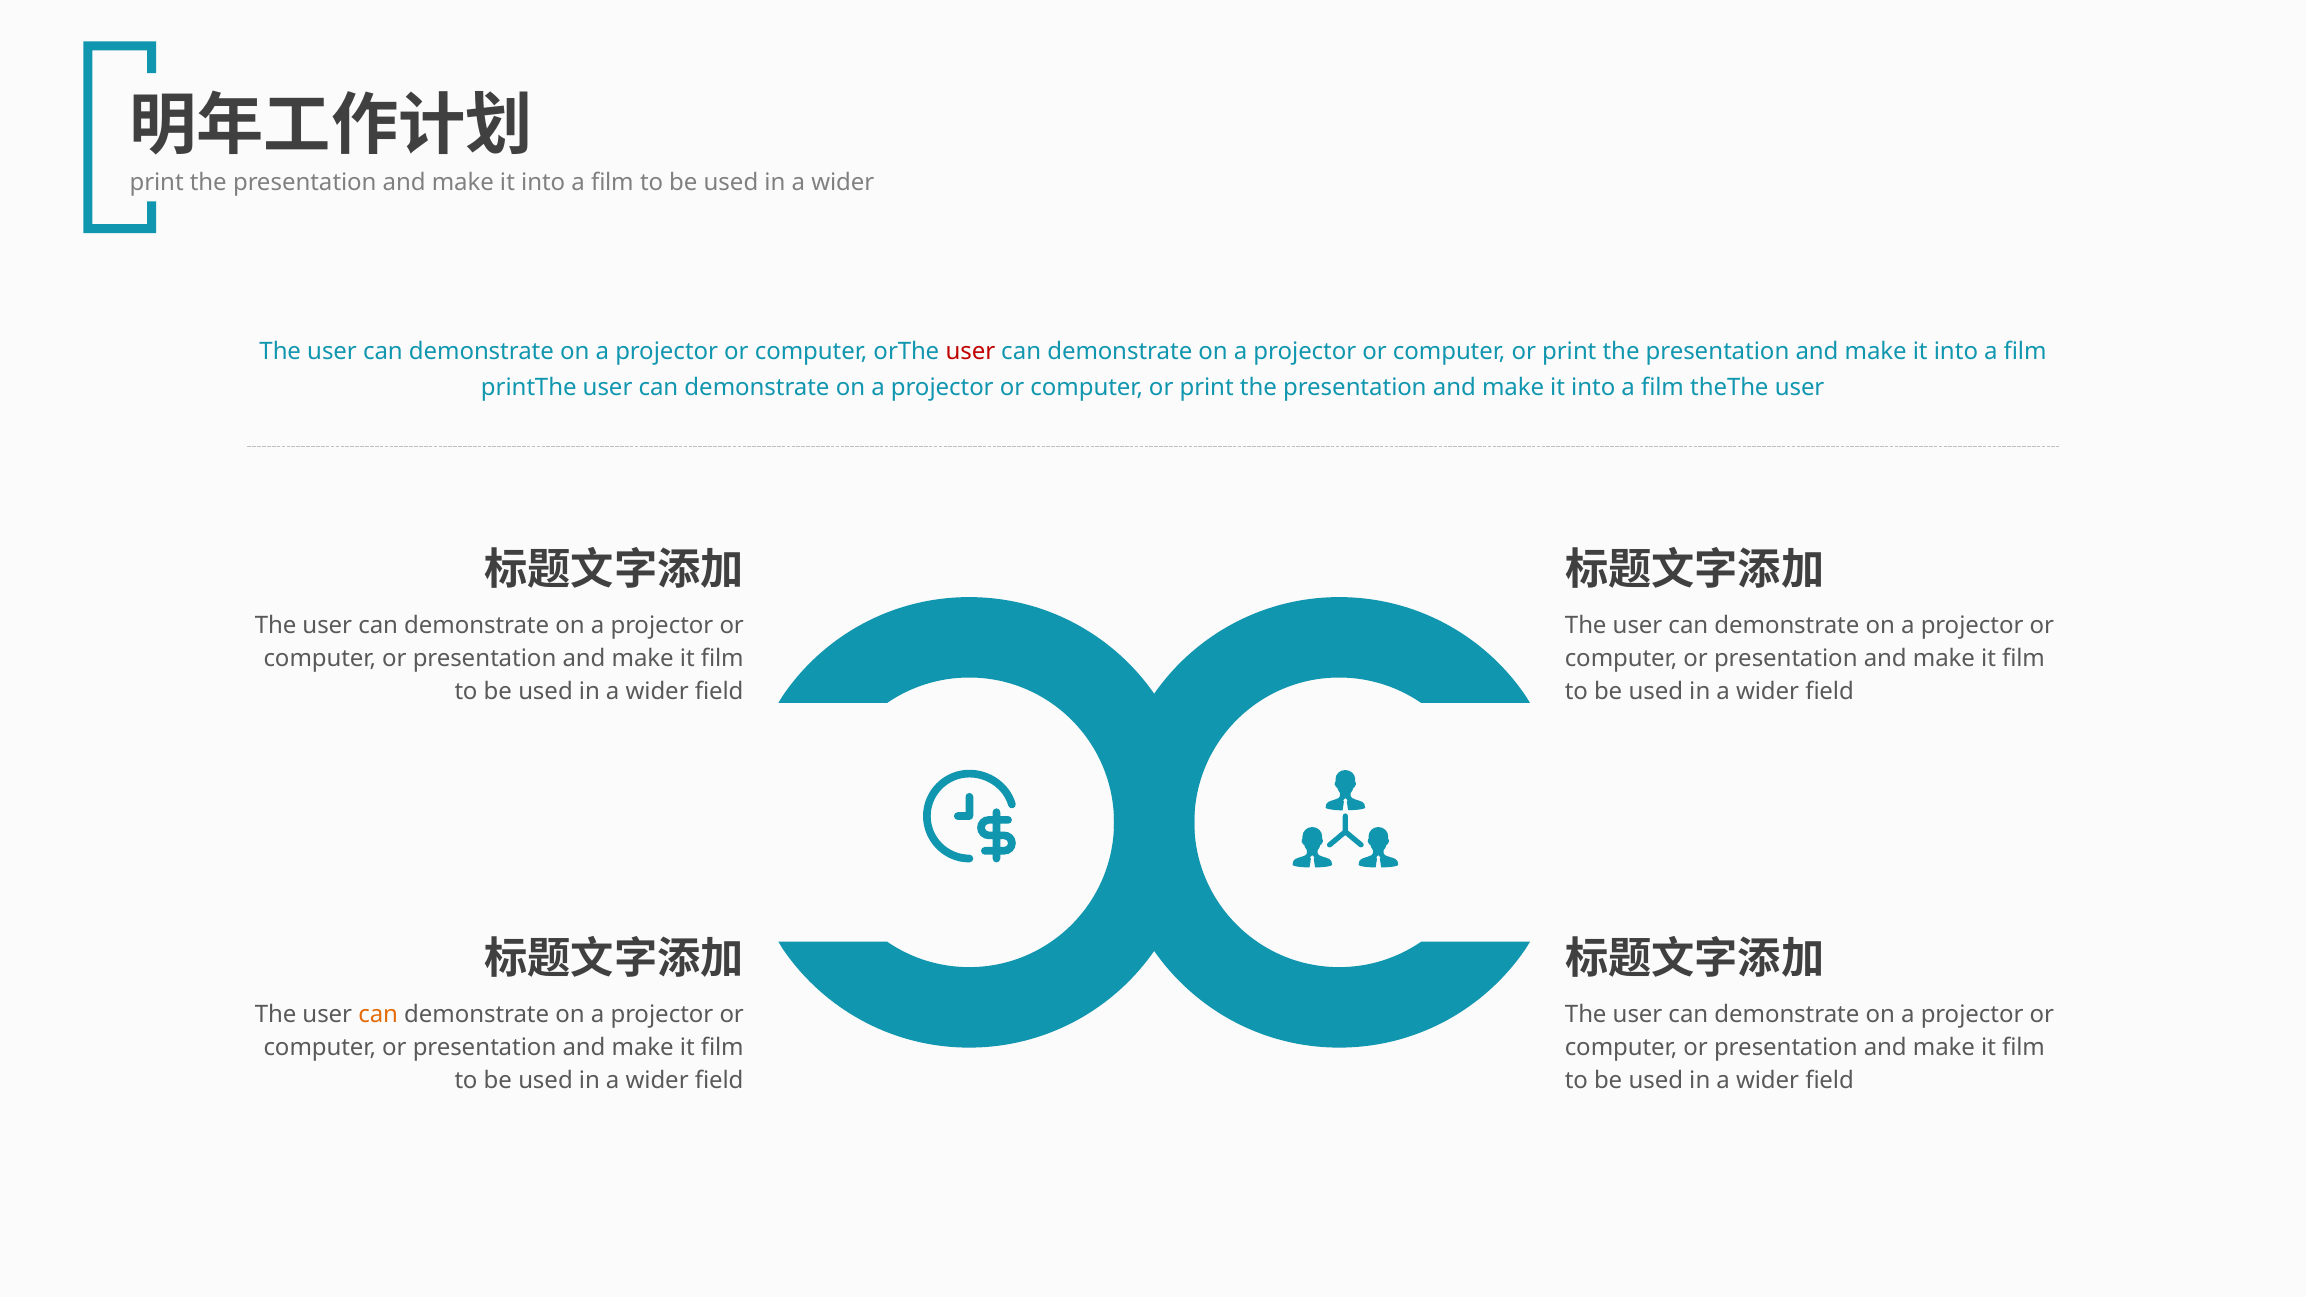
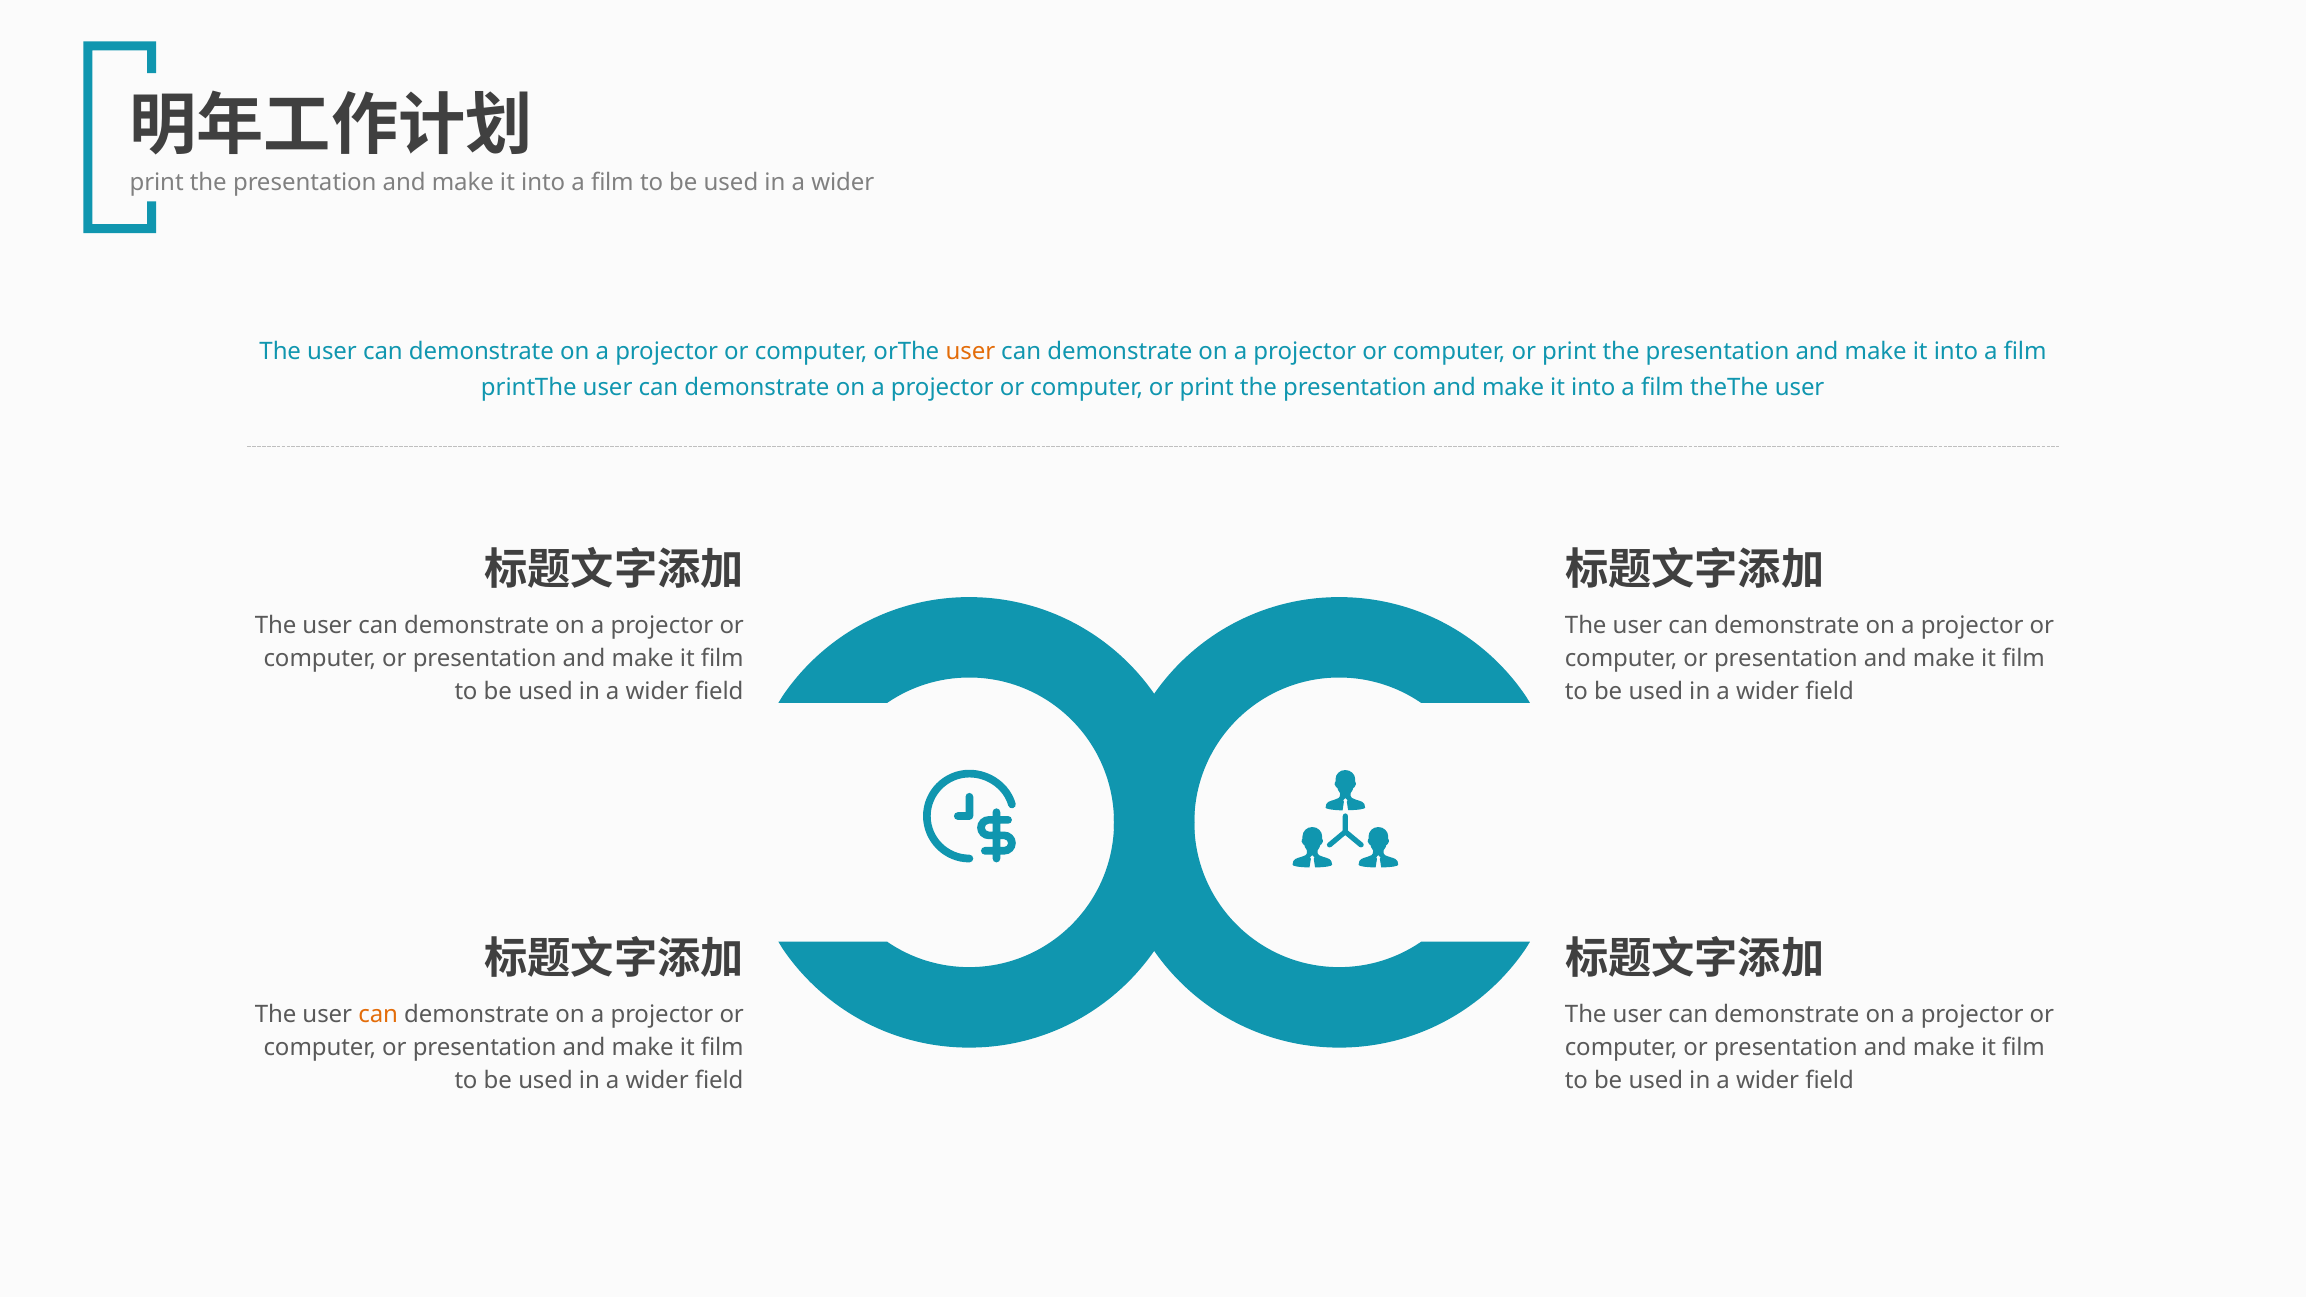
user at (971, 352) colour: red -> orange
